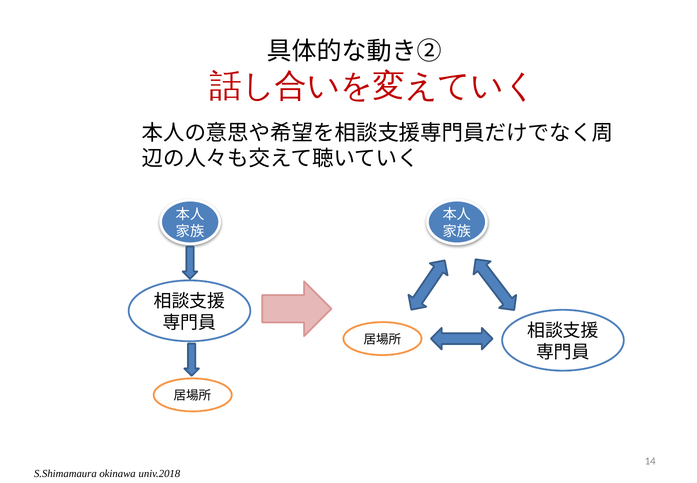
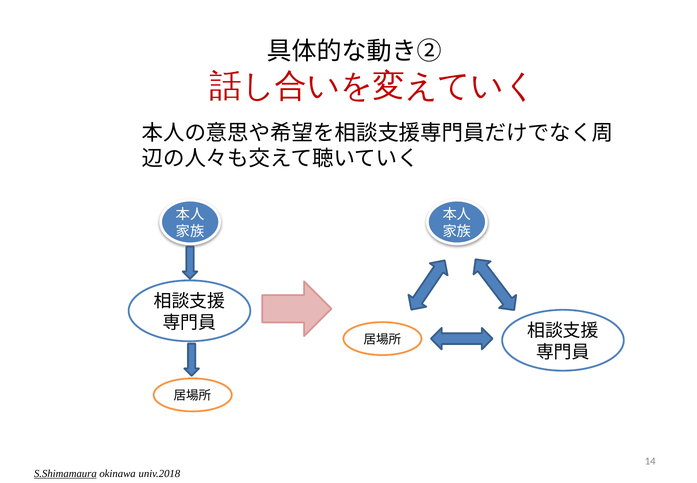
S.Shimamaura underline: none -> present
